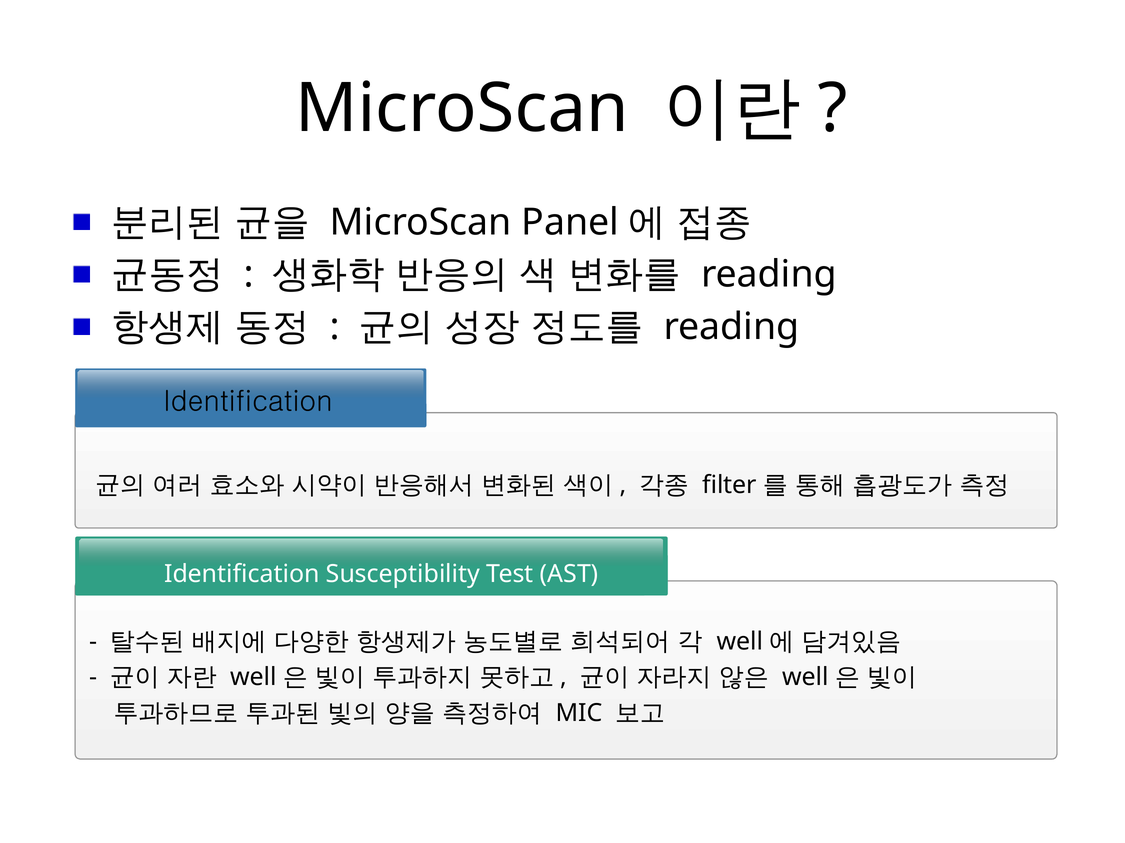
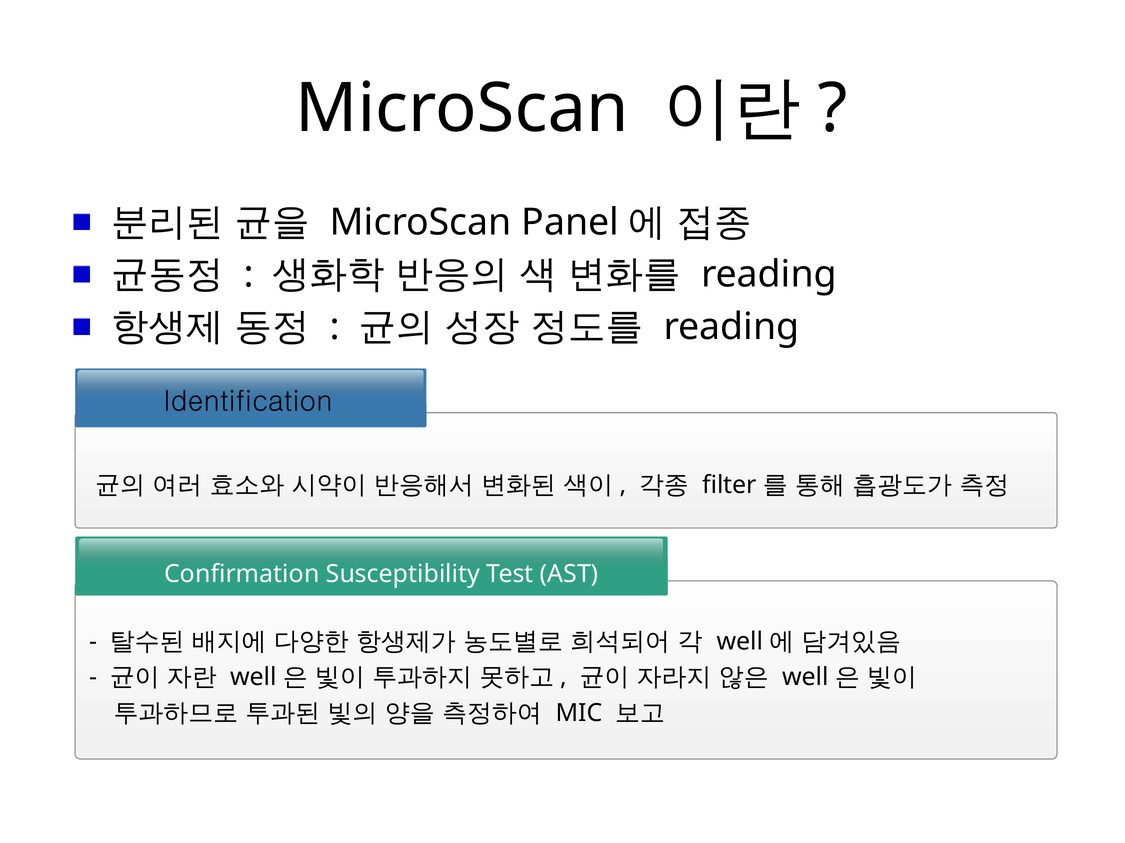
Identification at (242, 574): Identification -> Confirmation
